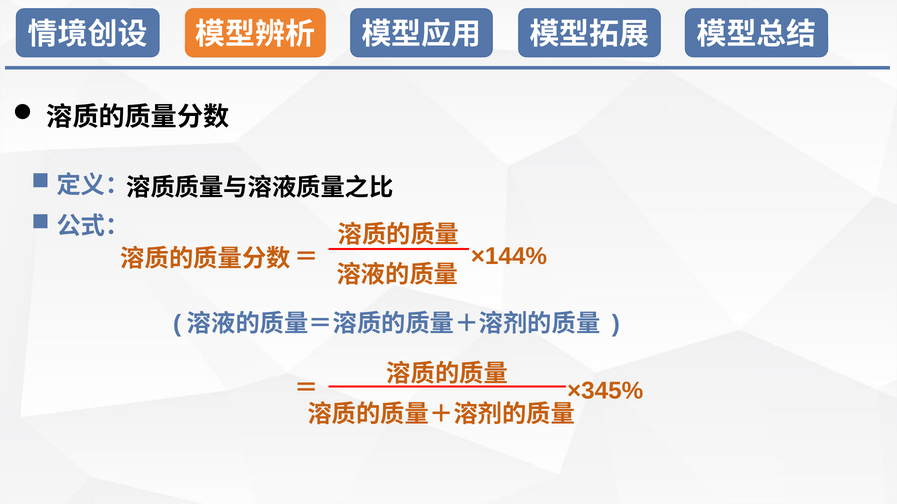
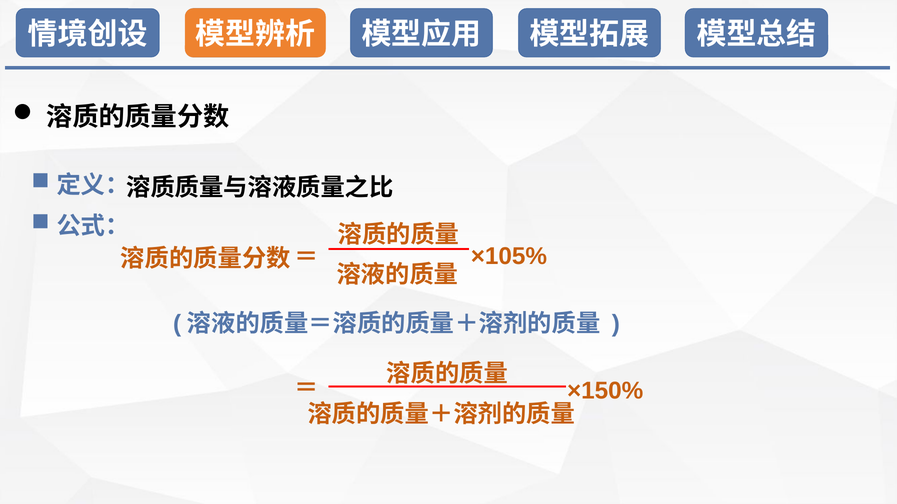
×144%: ×144% -> ×105%
×345%: ×345% -> ×150%
